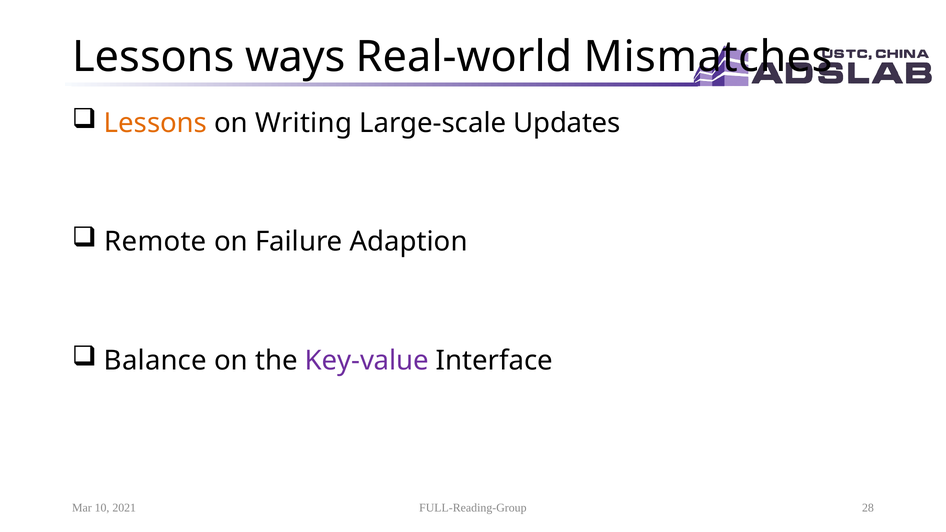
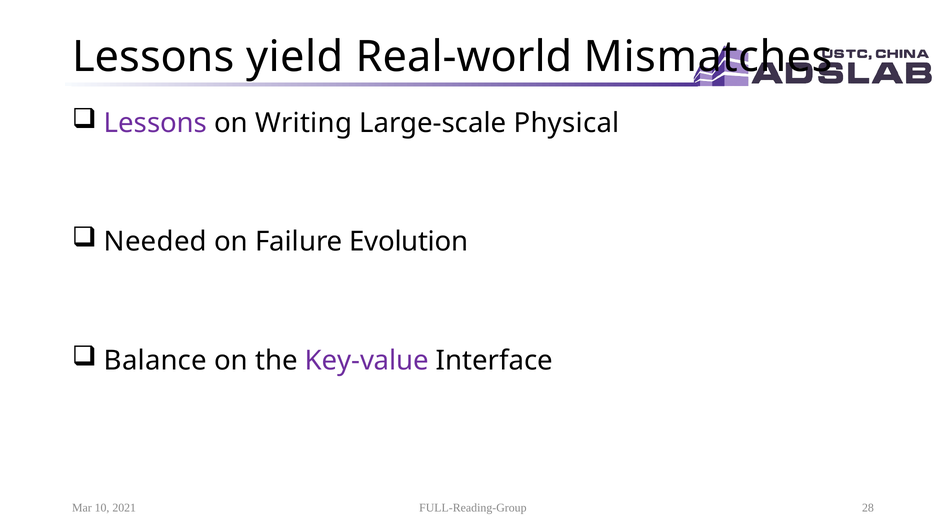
ways: ways -> yield
Lessons at (156, 123) colour: orange -> purple
Updates: Updates -> Physical
Remote: Remote -> Needed
Adaption: Adaption -> Evolution
